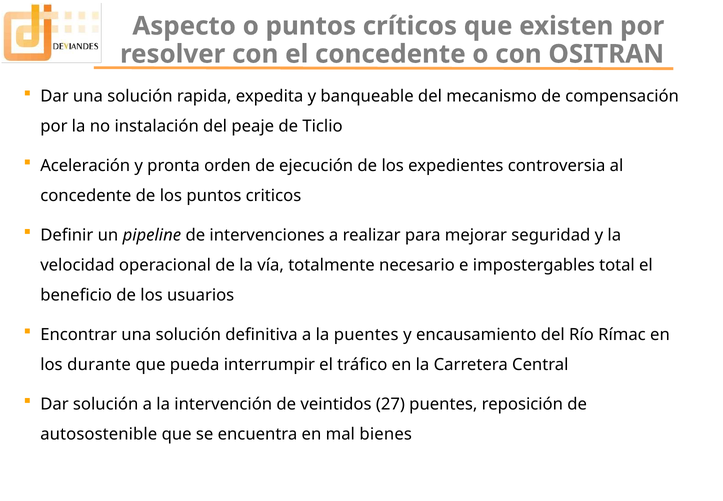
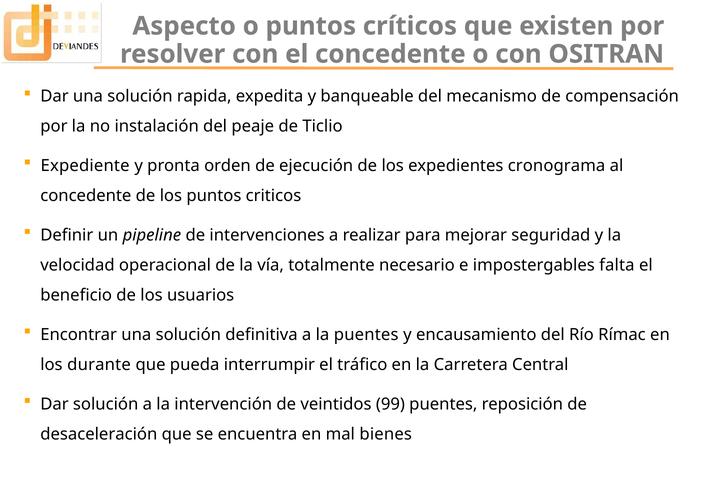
Aceleración: Aceleración -> Expediente
controversia: controversia -> cronograma
total: total -> falta
27: 27 -> 99
autosostenible: autosostenible -> desaceleración
